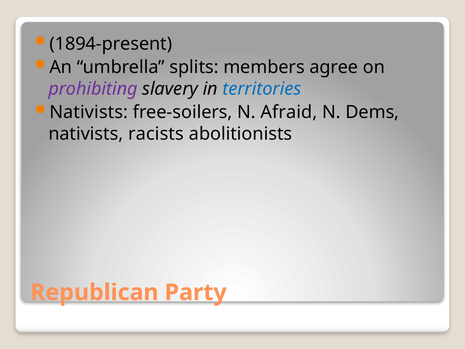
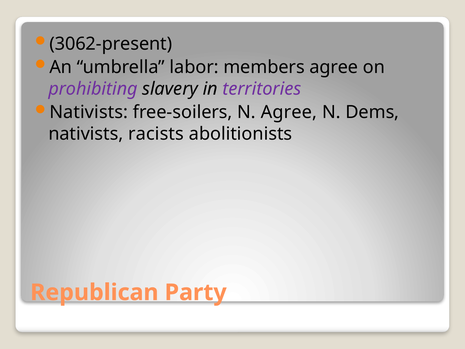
1894-present: 1894-present -> 3062-present
splits: splits -> labor
territories colour: blue -> purple
N Afraid: Afraid -> Agree
